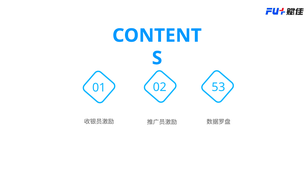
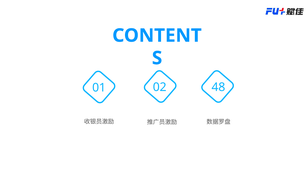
53: 53 -> 48
